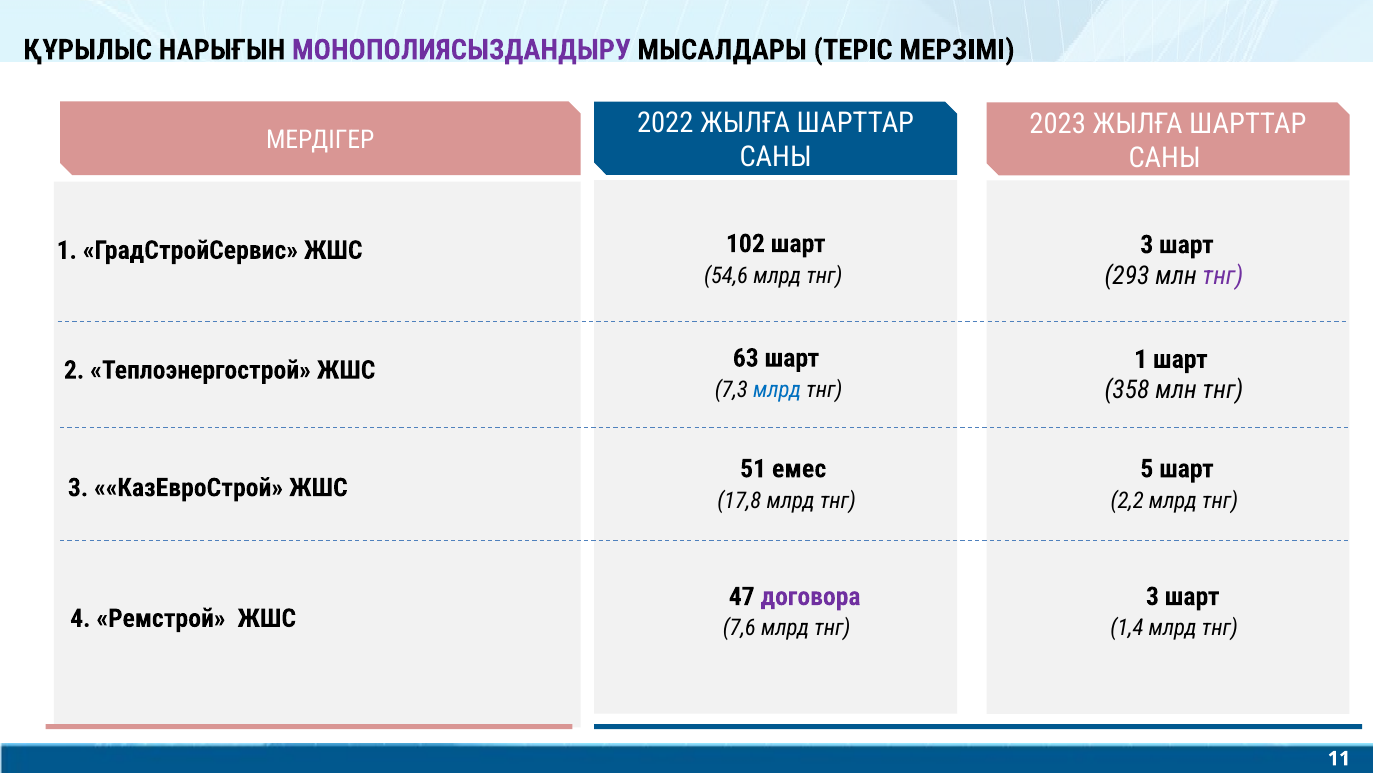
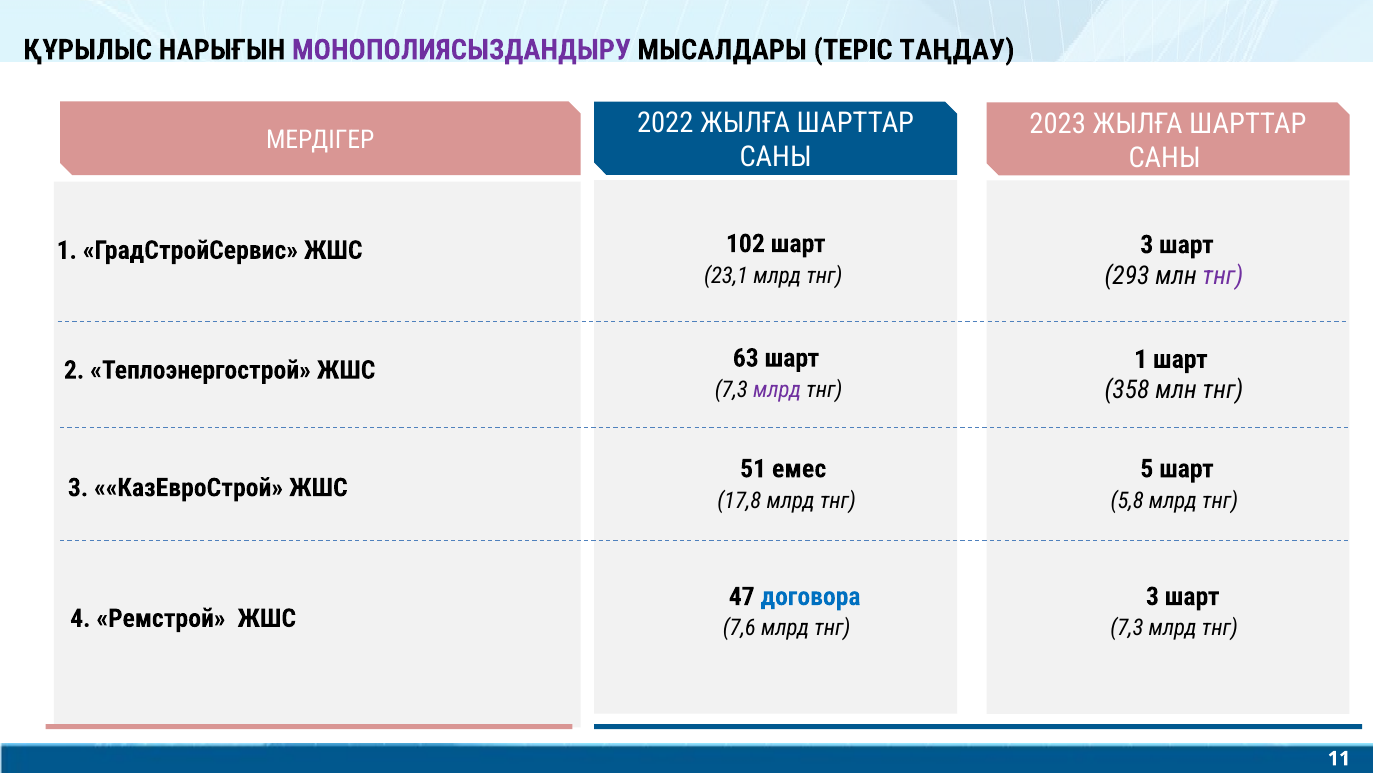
МЕРЗІМІ: МЕРЗІМІ -> ТАҢДАУ
54,6: 54,6 -> 23,1
млрд at (777, 390) colour: blue -> purple
2,2: 2,2 -> 5,8
договора colour: purple -> blue
1,4 at (1127, 628): 1,4 -> 7,3
